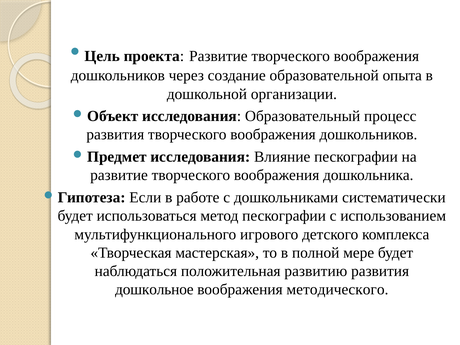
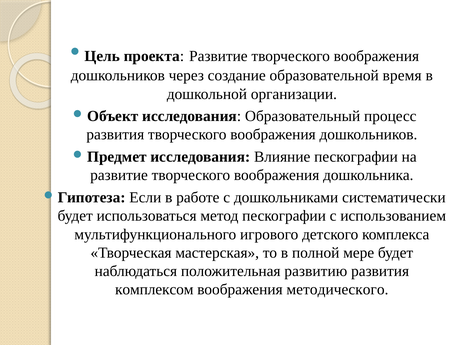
опыта: опыта -> время
дошкольное: дошкольное -> комплексом
